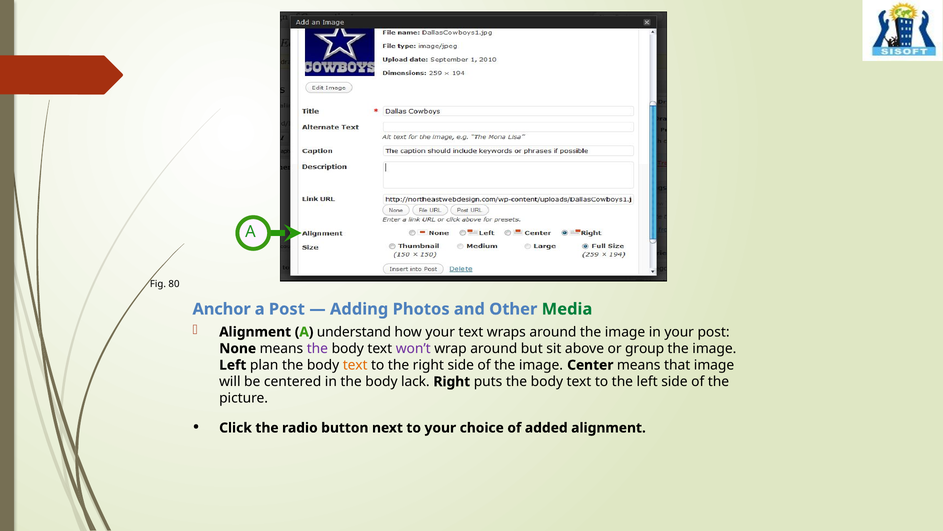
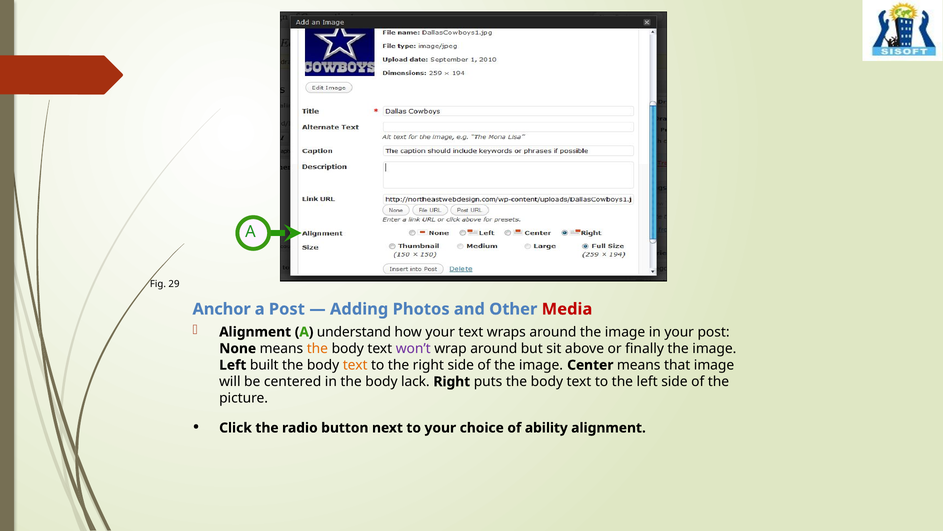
80: 80 -> 29
Media colour: green -> red
the at (317, 348) colour: purple -> orange
group: group -> finally
plan: plan -> built
added: added -> ability
